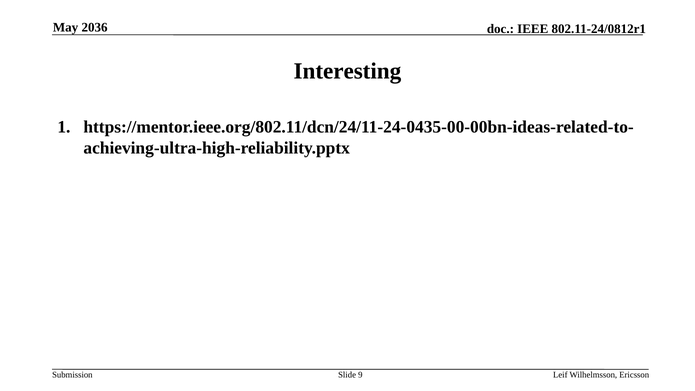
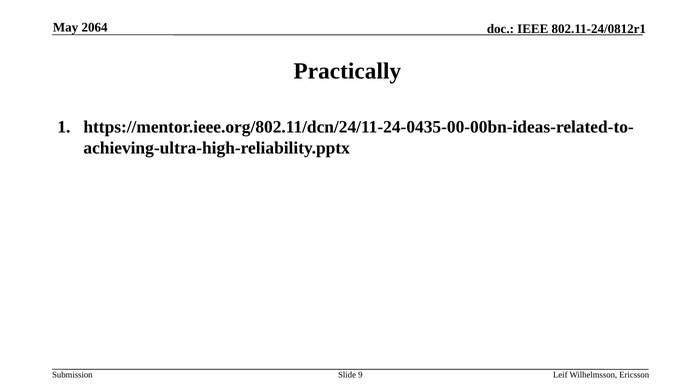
2036: 2036 -> 2064
Interesting: Interesting -> Practically
